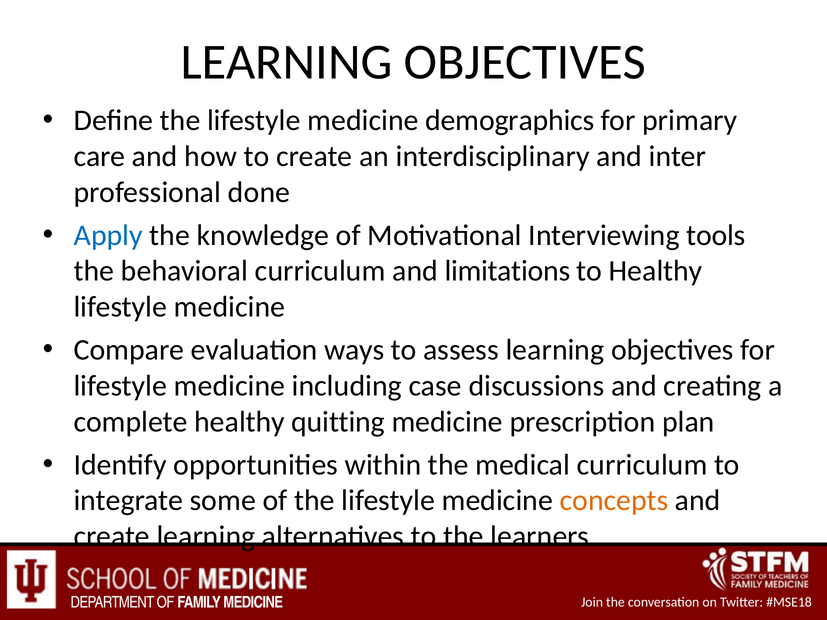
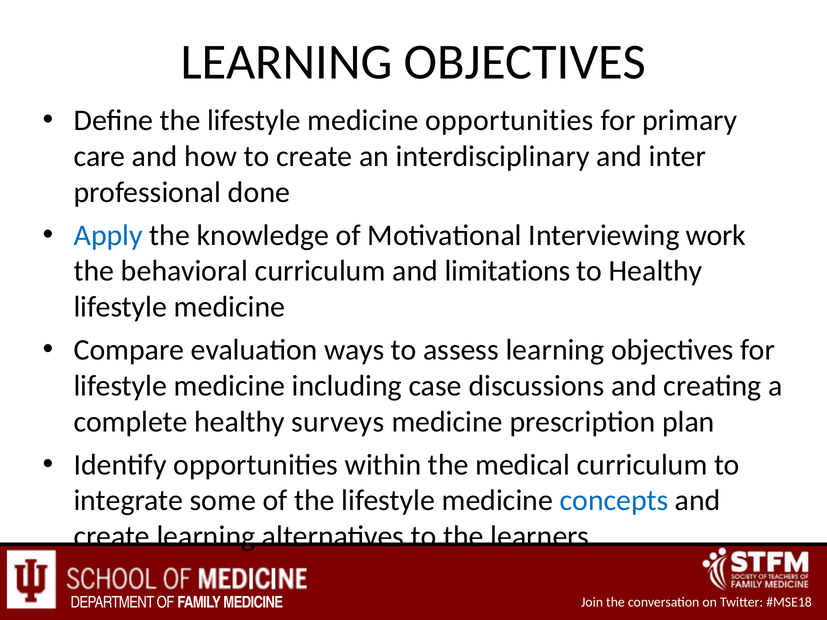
medicine demographics: demographics -> opportunities
tools: tools -> work
quitting: quitting -> surveys
concepts colour: orange -> blue
